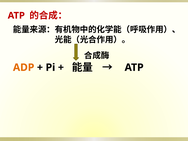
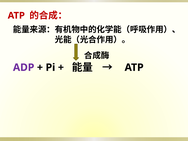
ADP colour: orange -> purple
